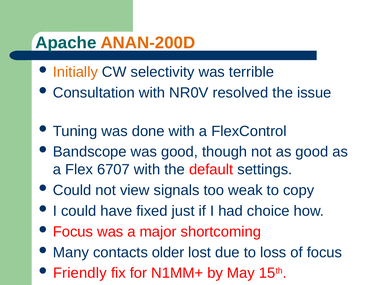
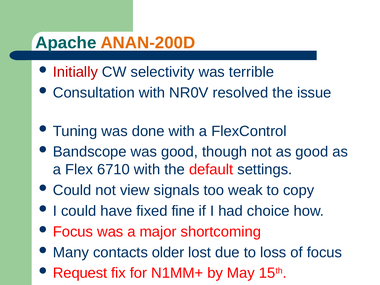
Initially colour: orange -> red
6707: 6707 -> 6710
just: just -> fine
Friendly: Friendly -> Request
